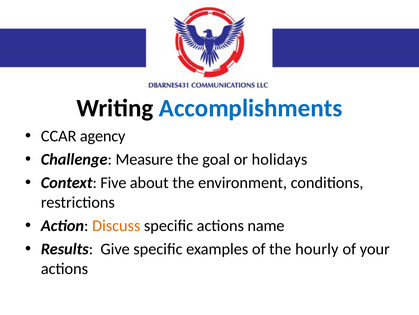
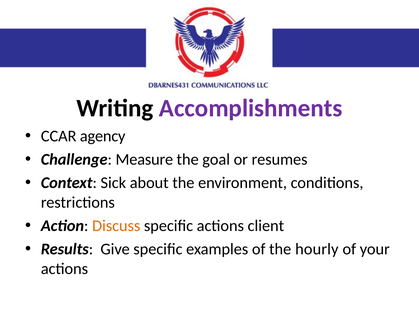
Accomplishments colour: blue -> purple
holidays: holidays -> resumes
Five: Five -> Sick
name: name -> client
